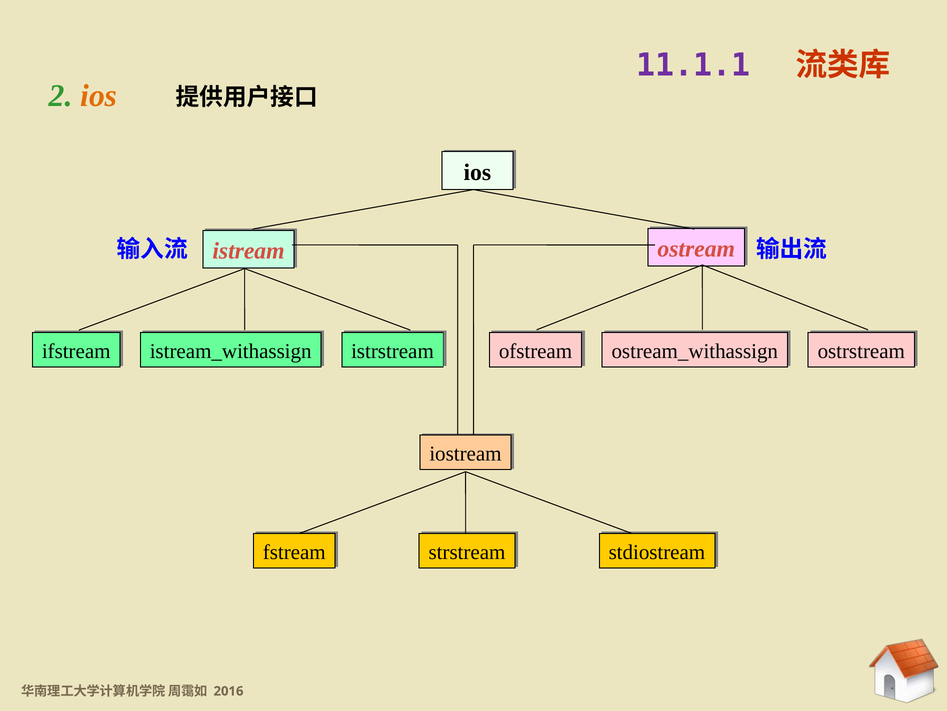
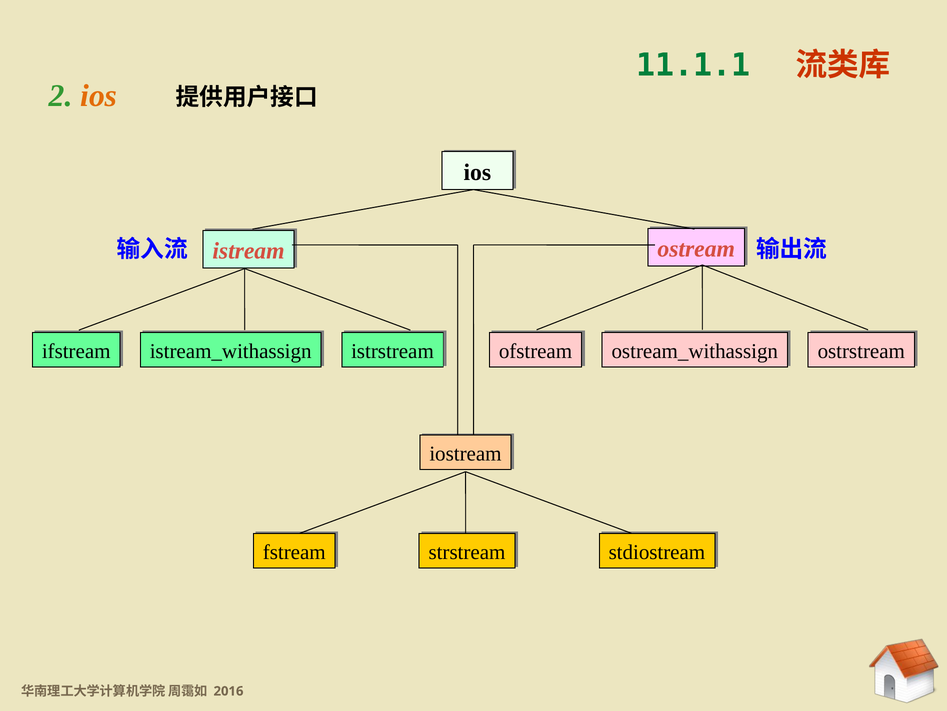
11.1.1 colour: purple -> green
